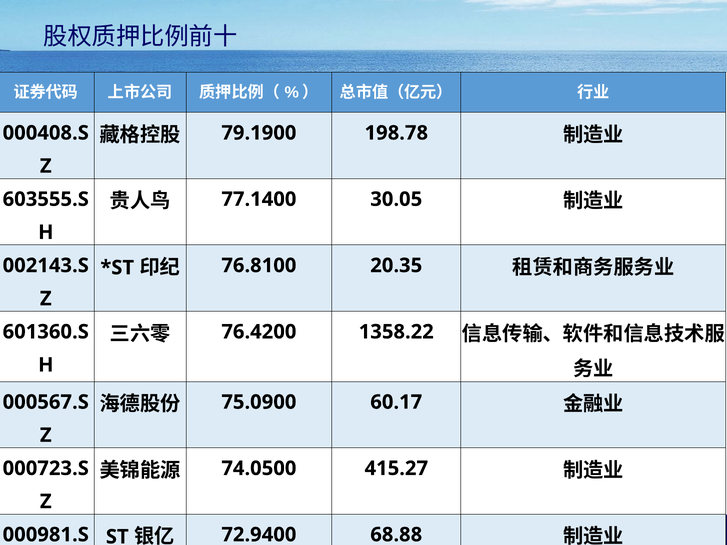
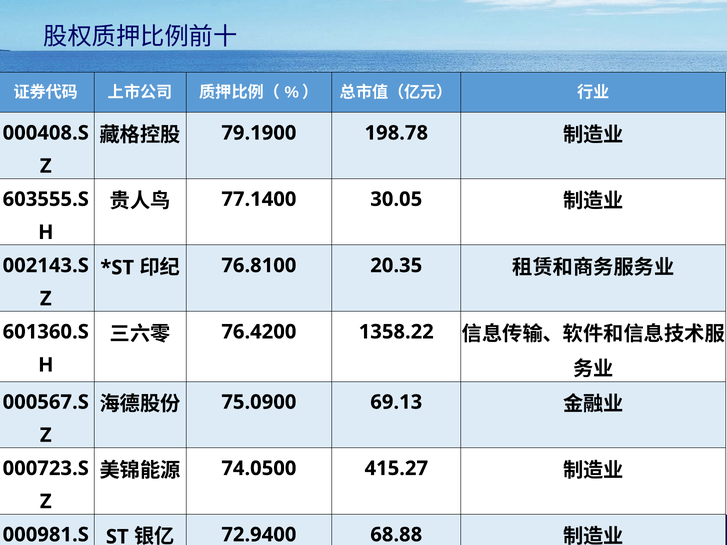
60.17: 60.17 -> 69.13
